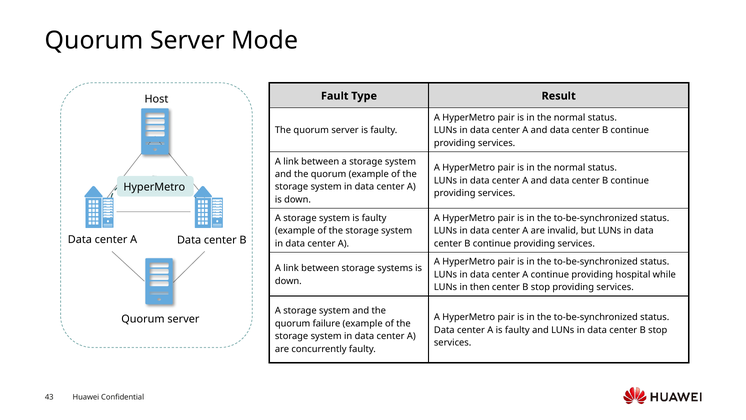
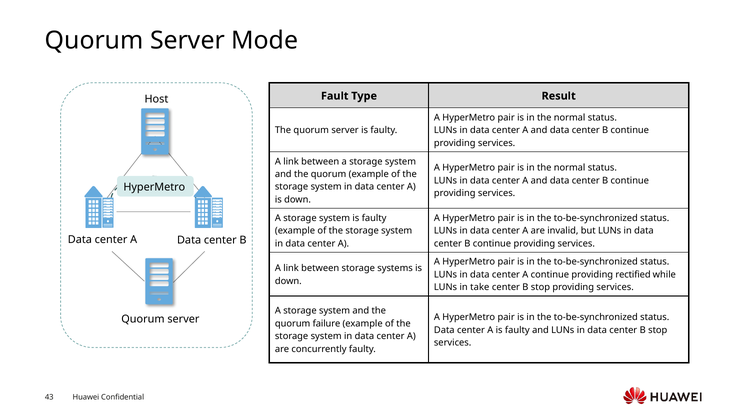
hospital: hospital -> rectified
then: then -> take
